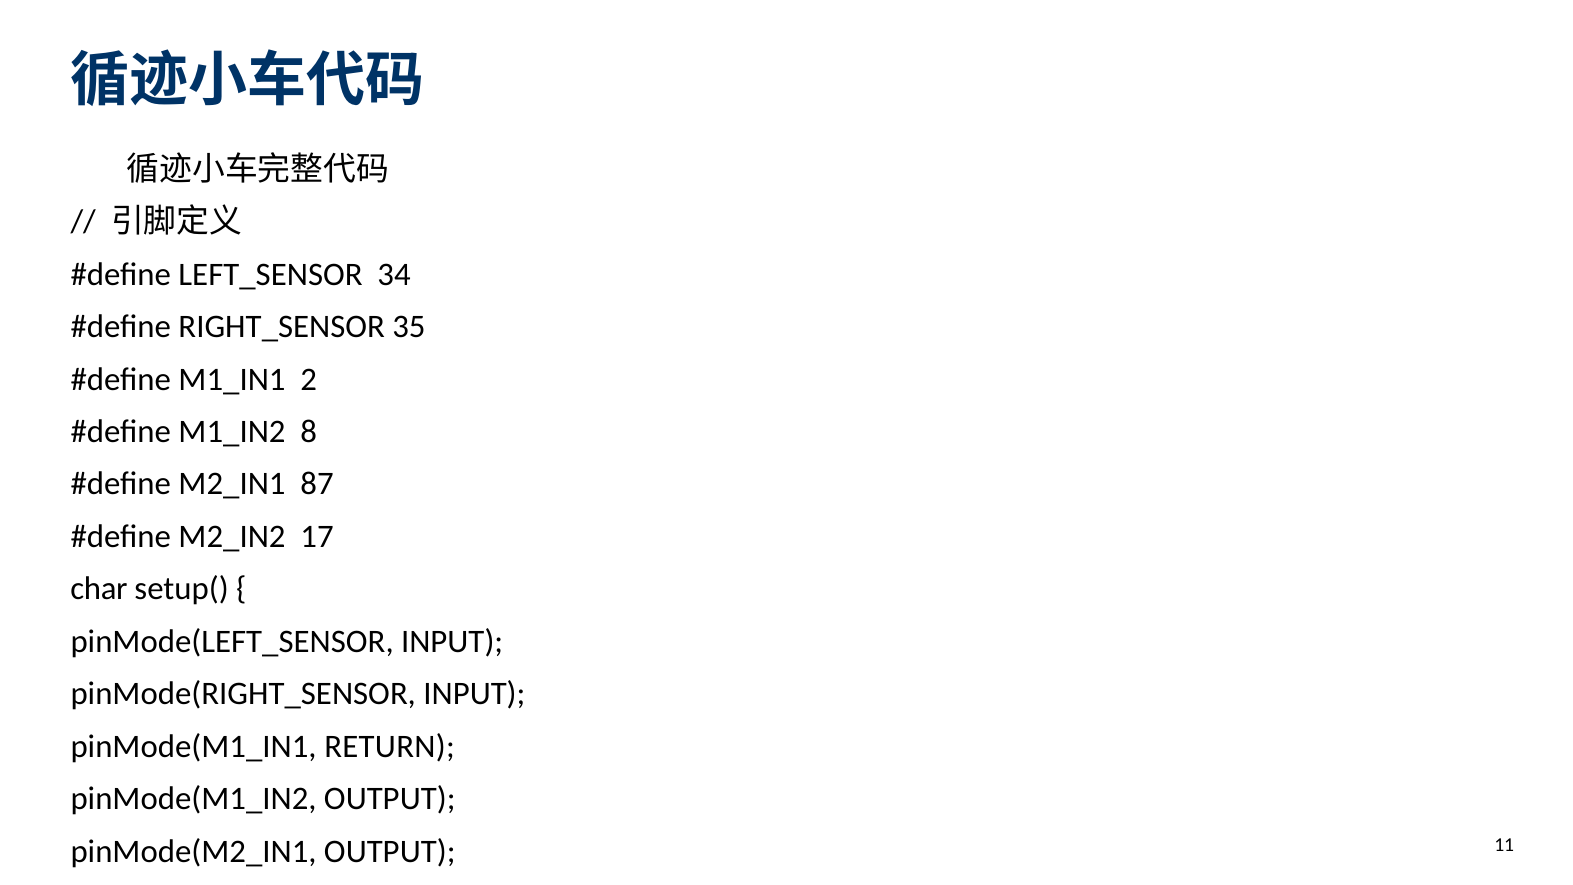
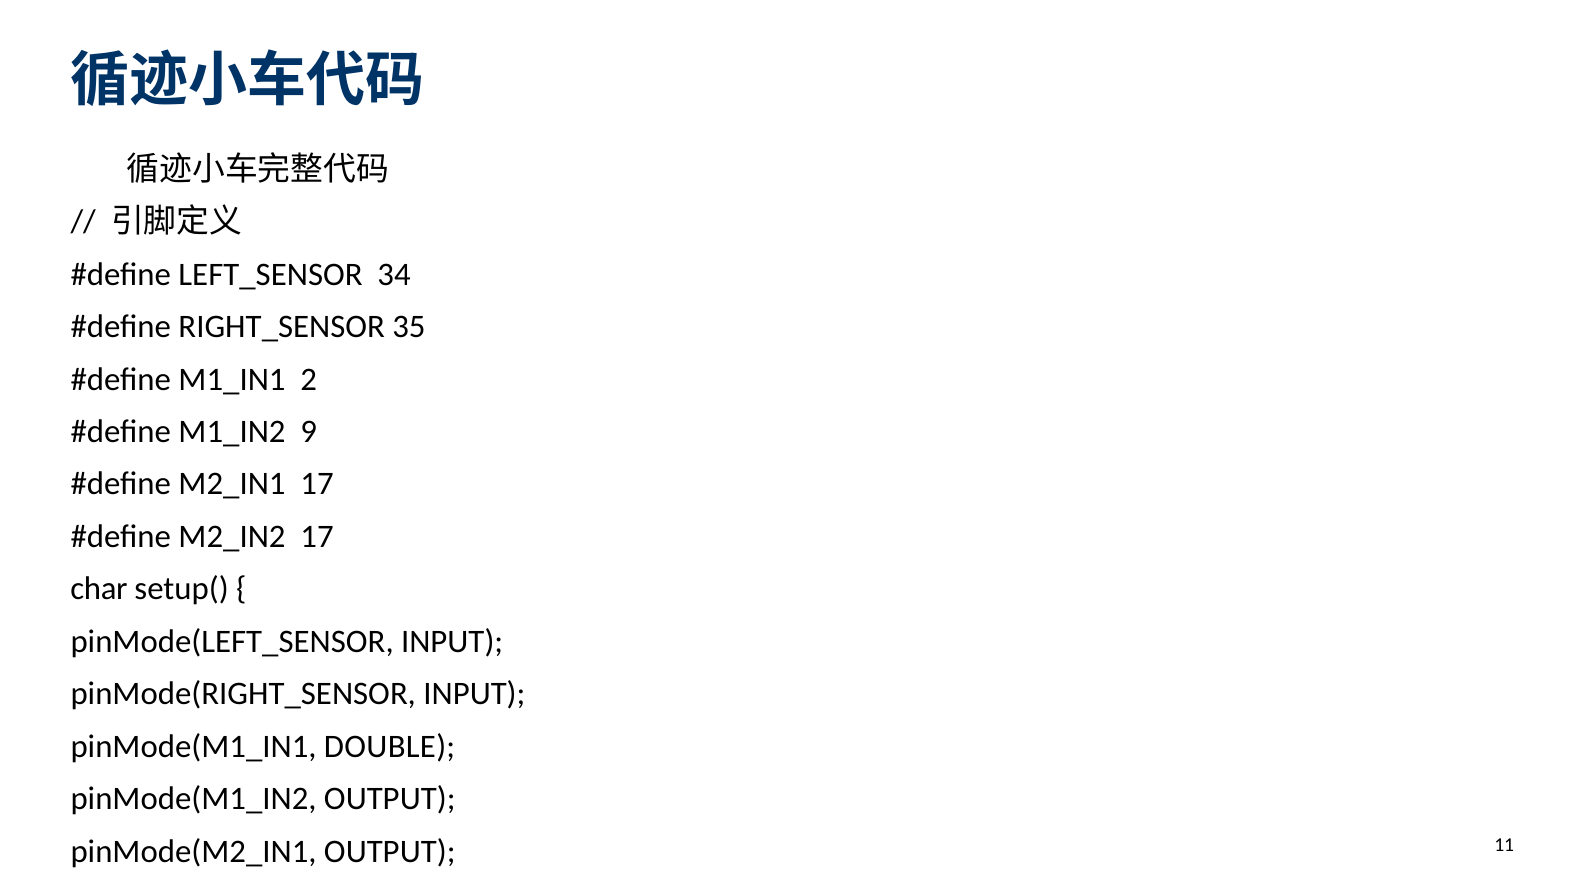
8: 8 -> 9
M2_IN1 87: 87 -> 17
RETURN: RETURN -> DOUBLE
